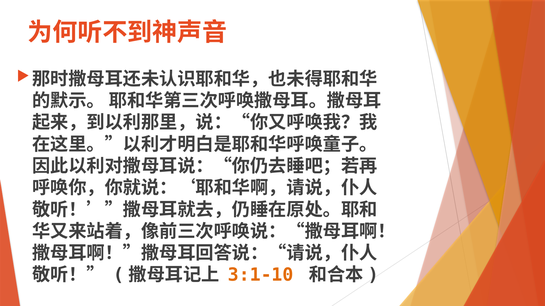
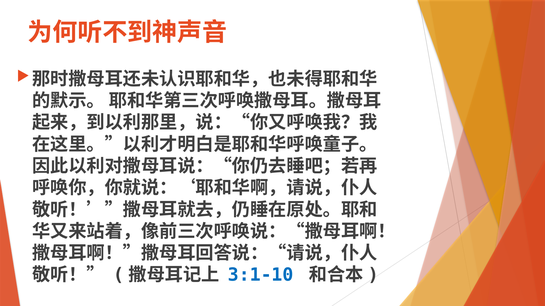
3:1-10 colour: orange -> blue
